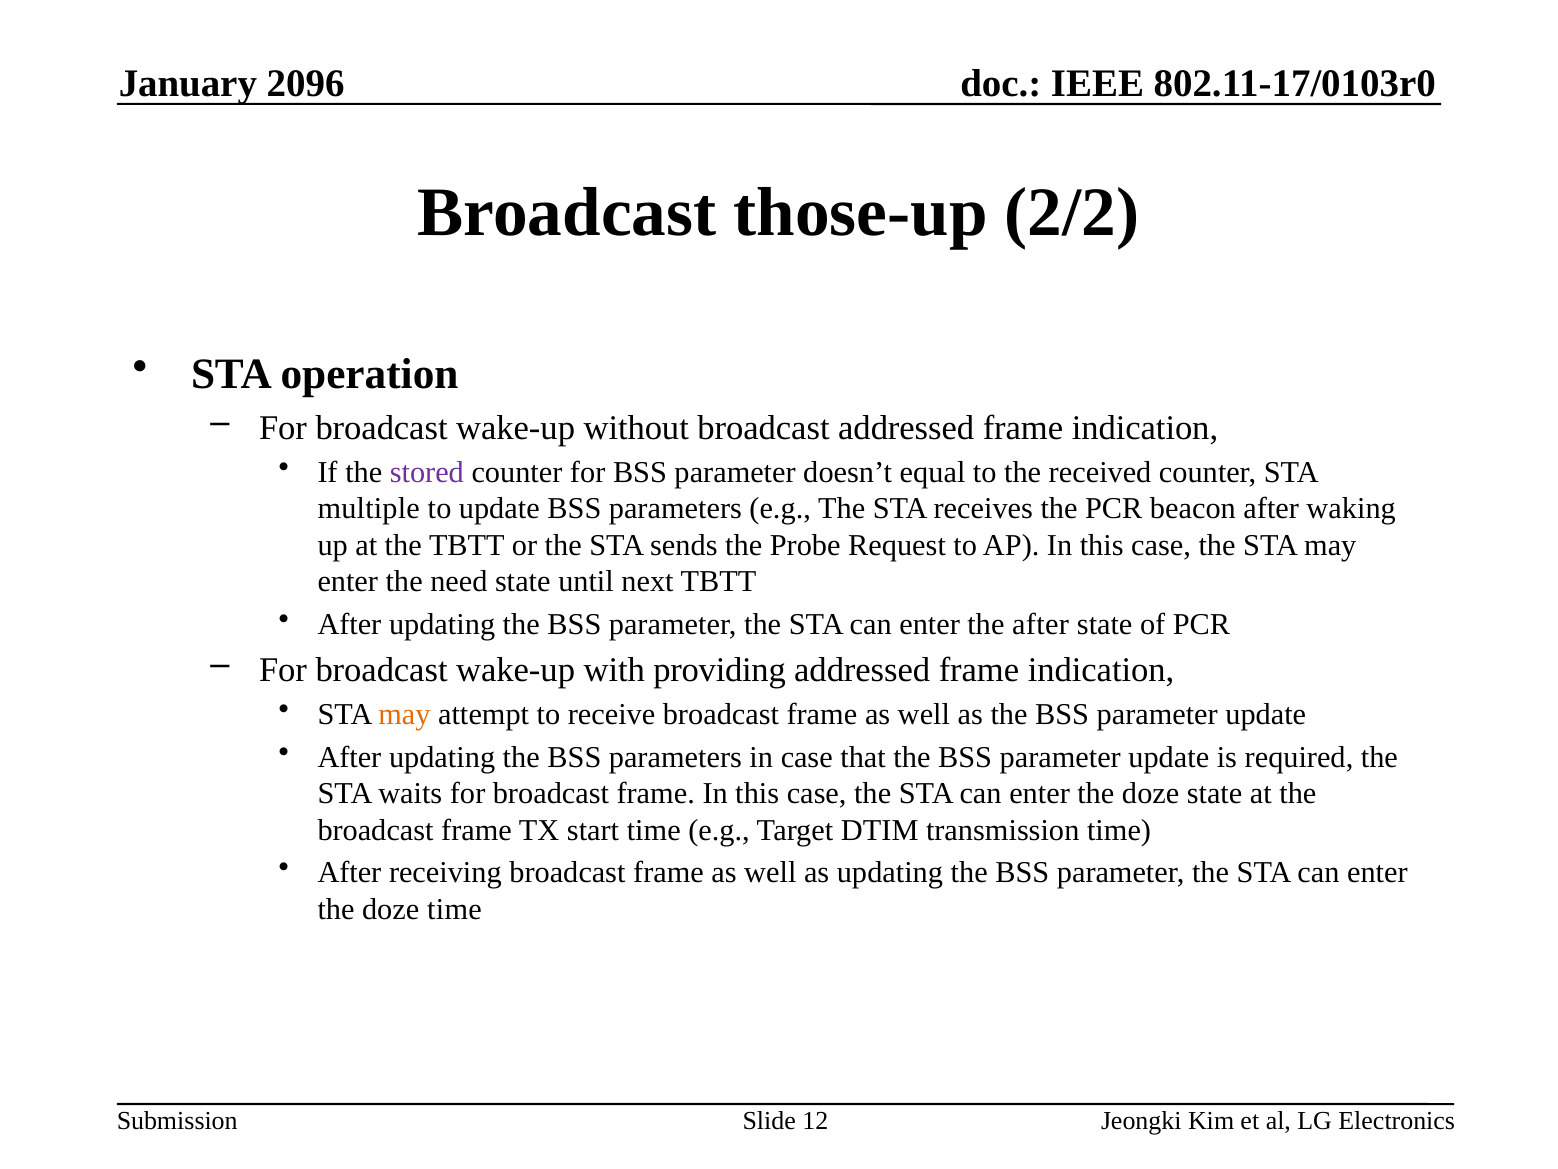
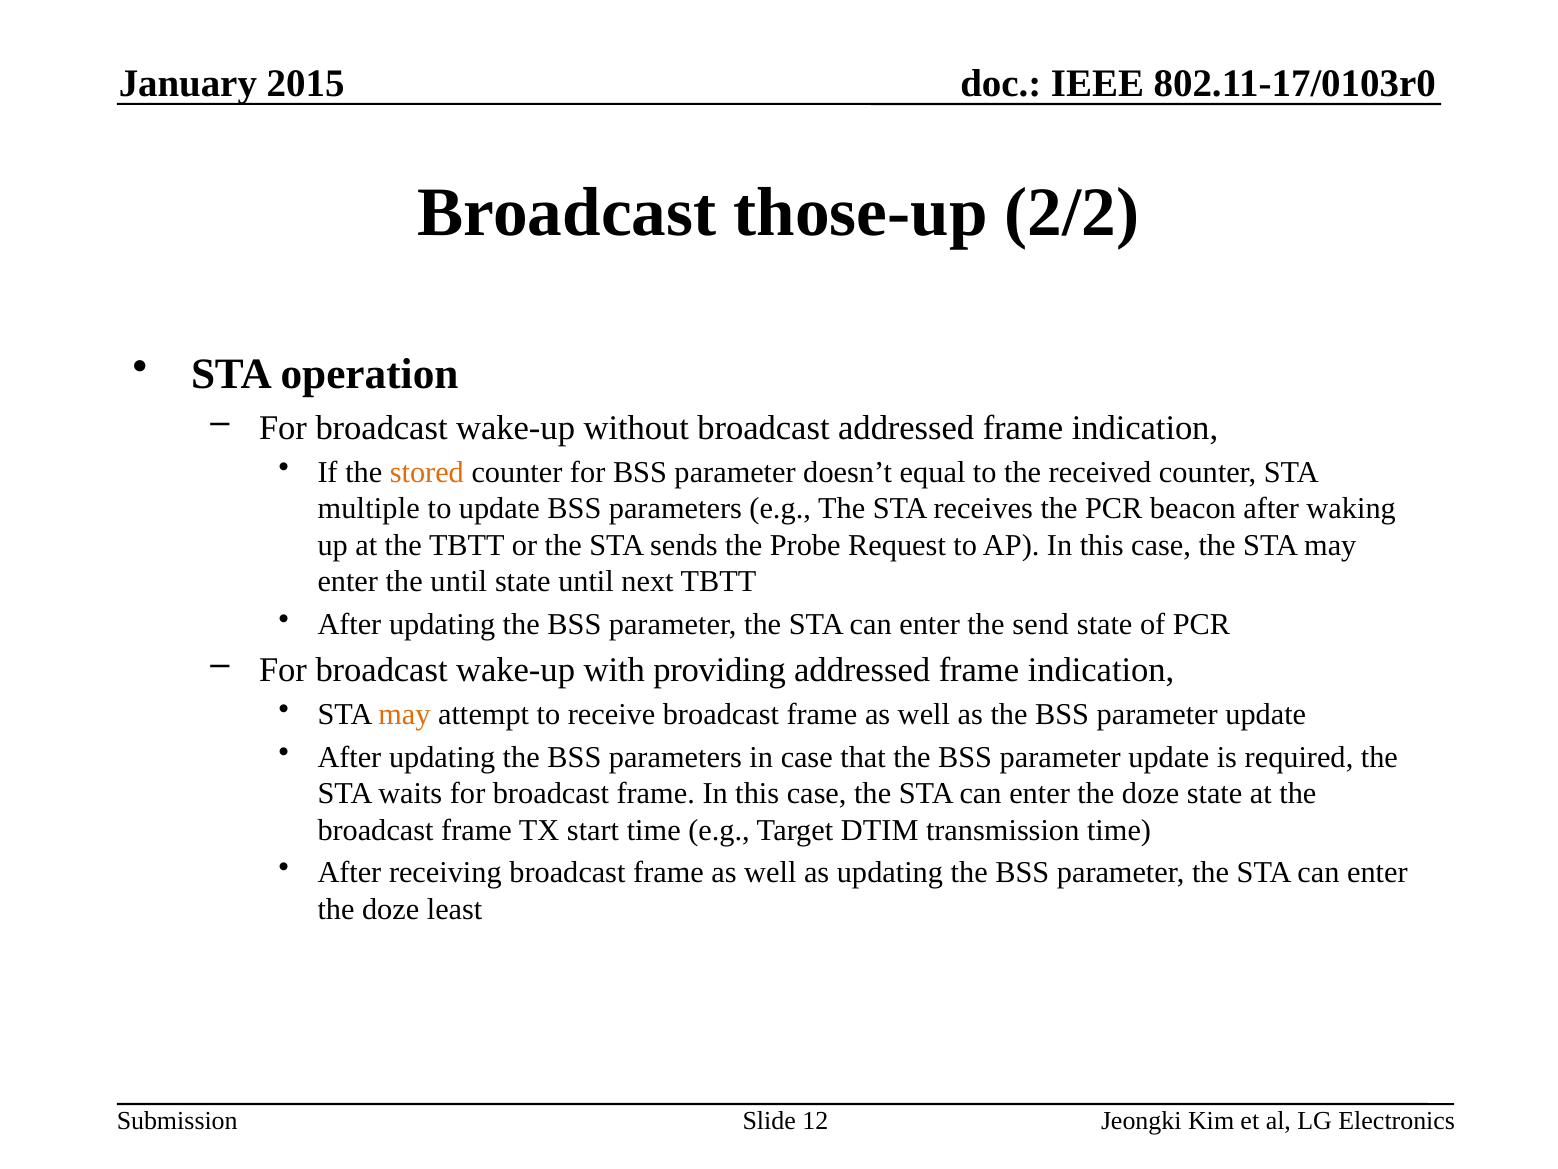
2096: 2096 -> 2015
stored colour: purple -> orange
the need: need -> until
the after: after -> send
doze time: time -> least
